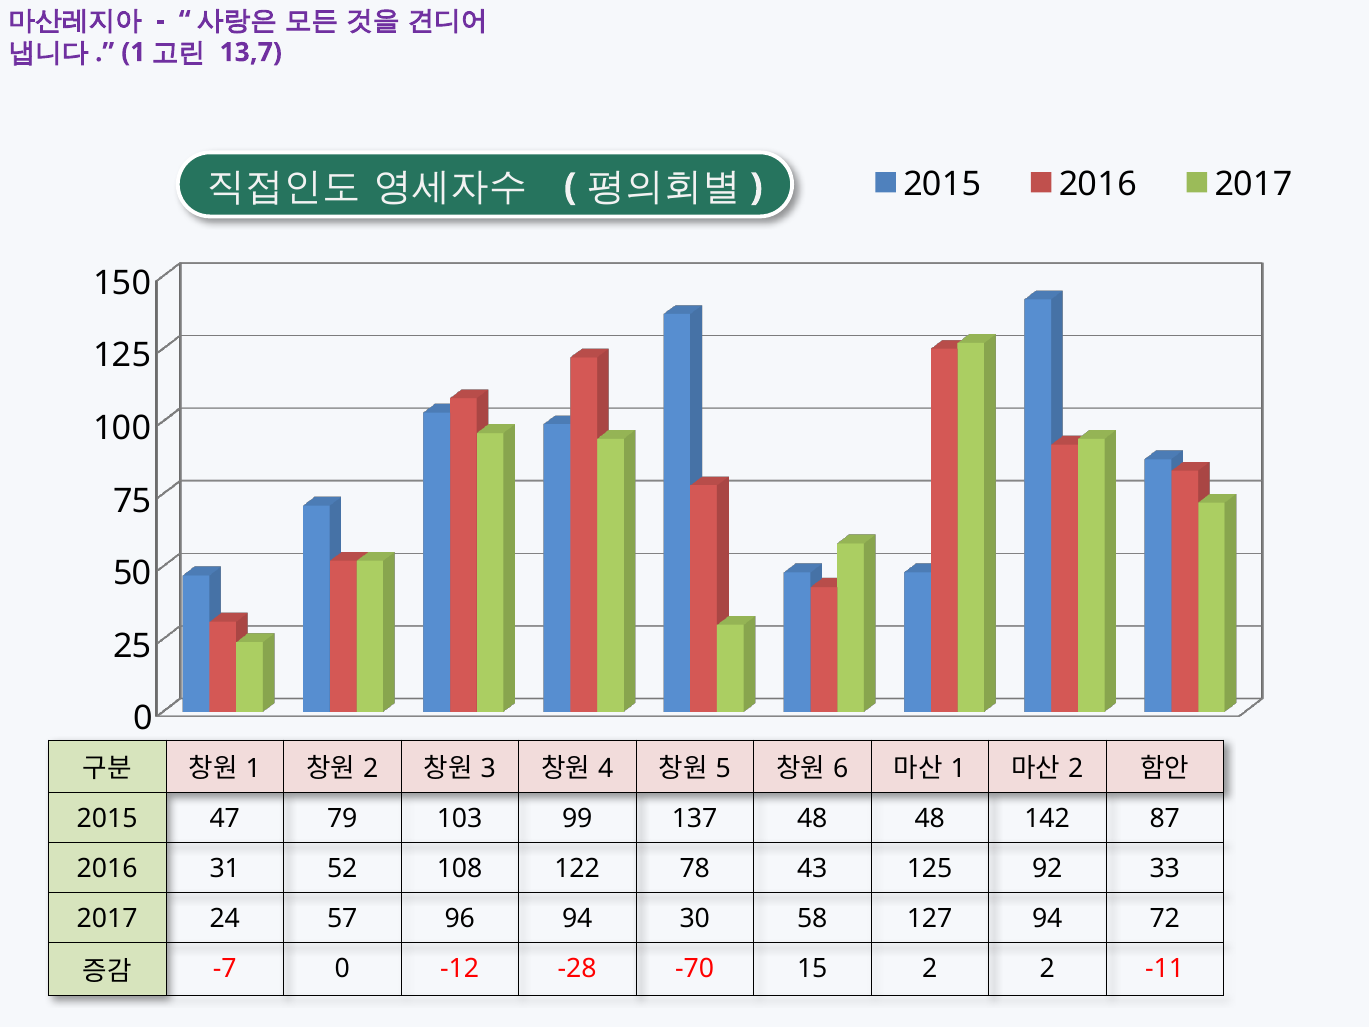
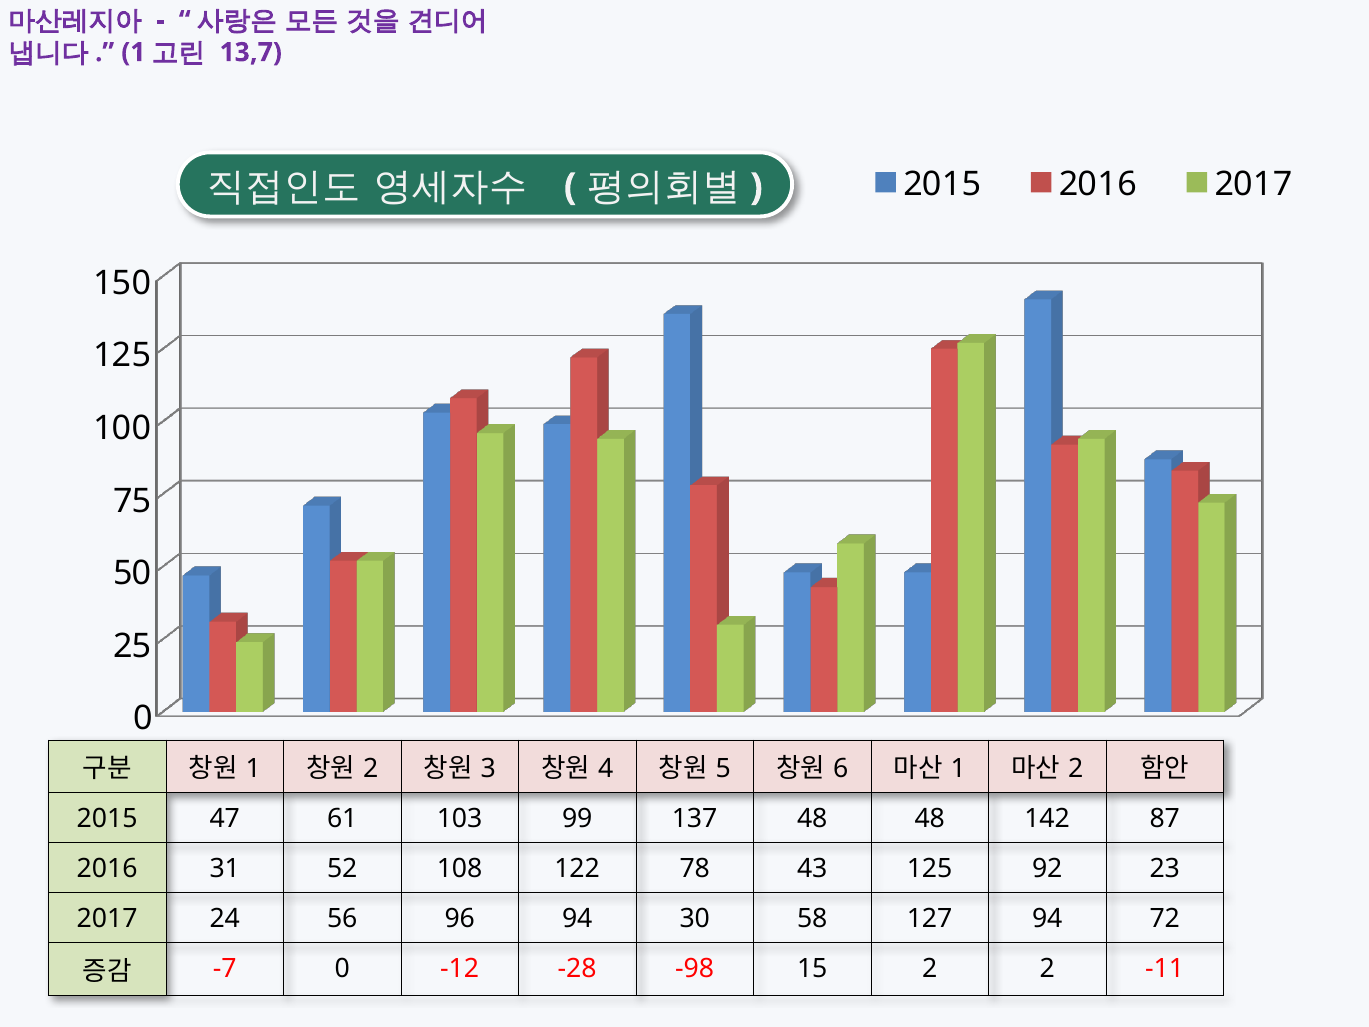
79: 79 -> 61
33: 33 -> 23
57: 57 -> 56
-70: -70 -> -98
